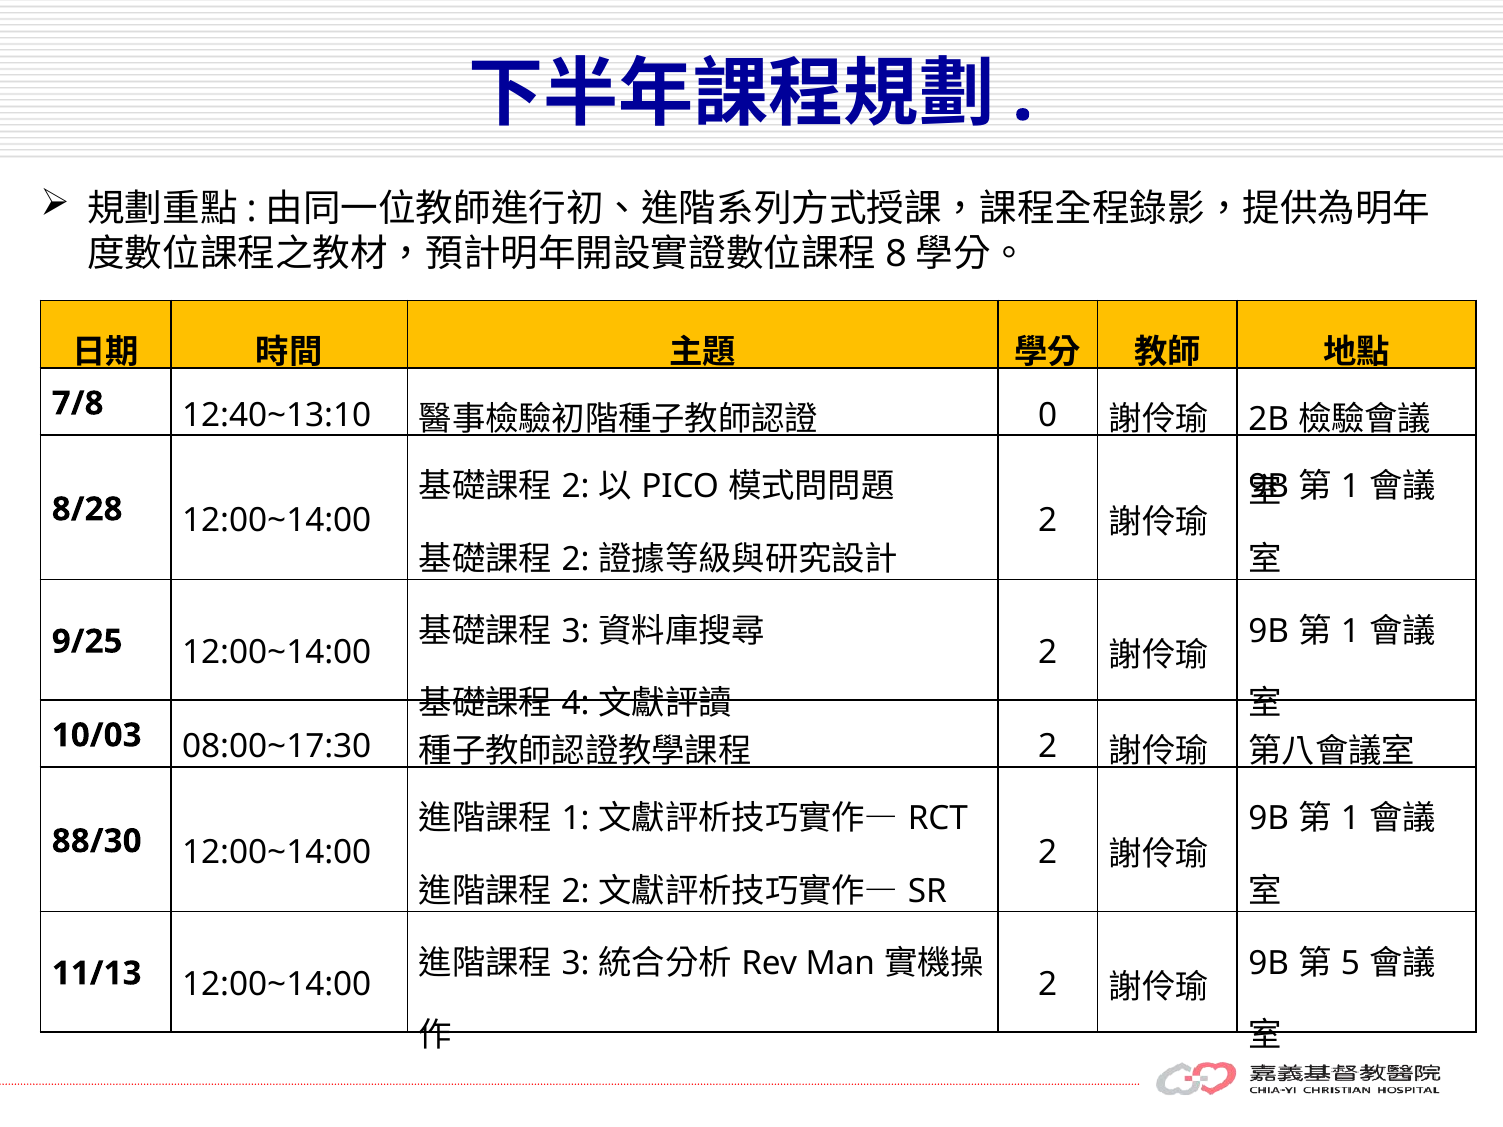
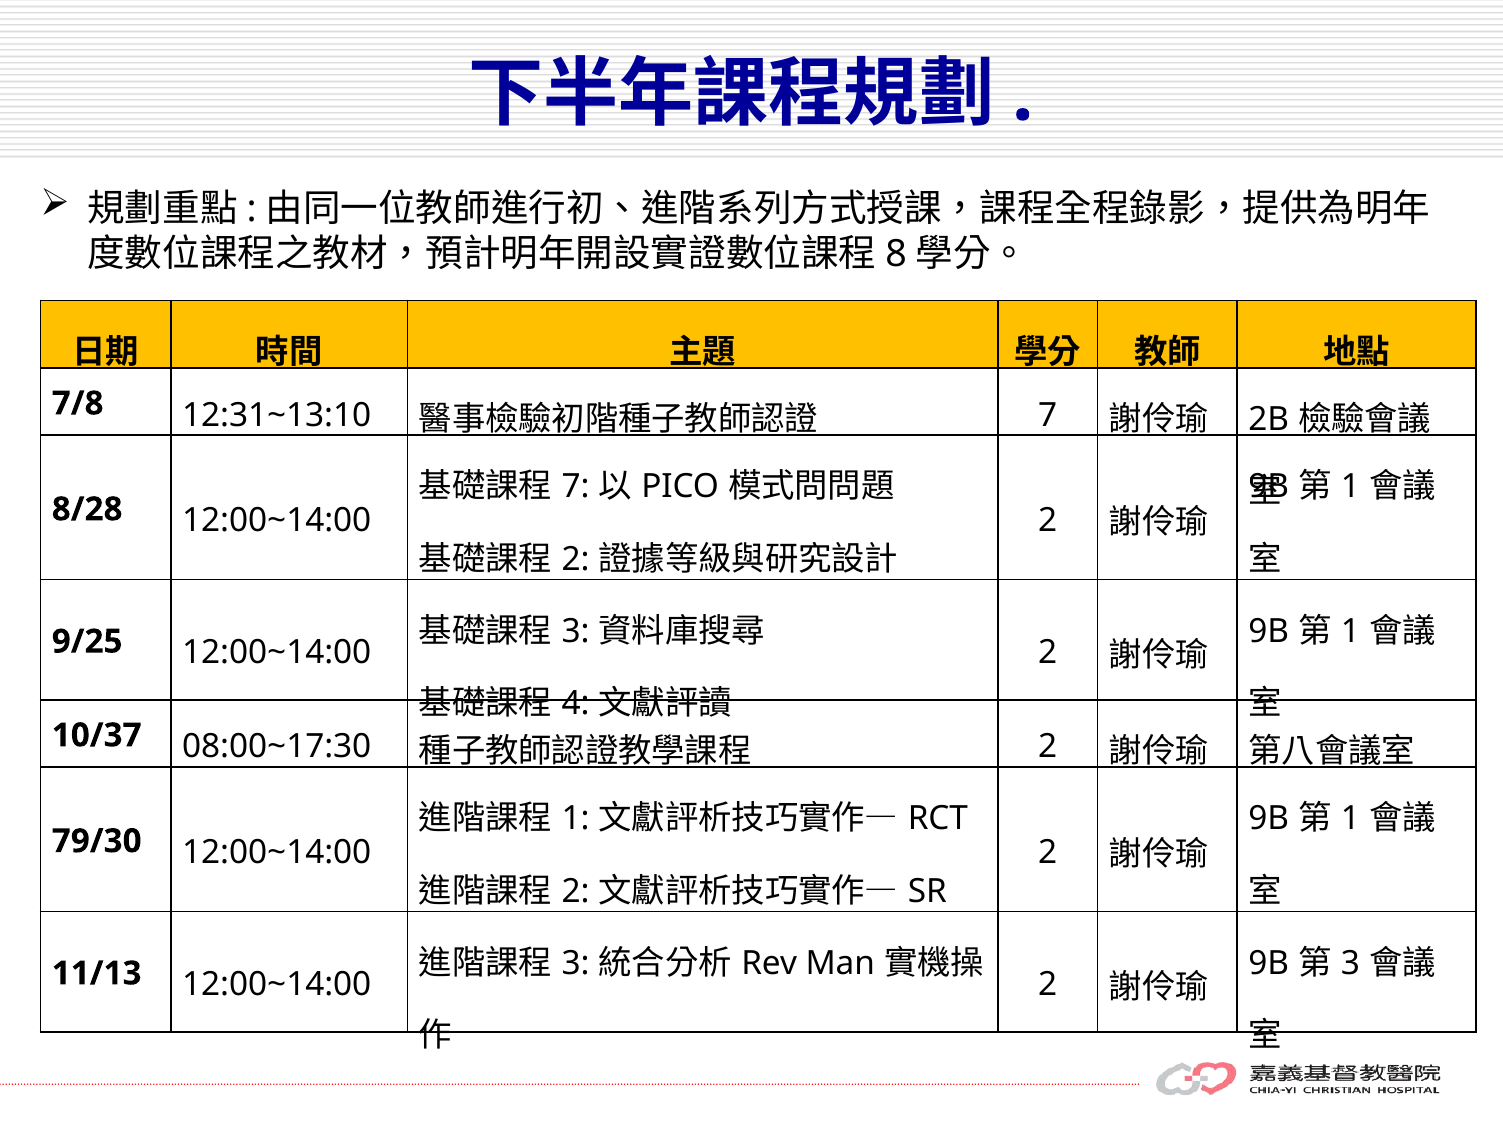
12:40~13:10: 12:40~13:10 -> 12:31~13:10
0 at (1048, 415): 0 -> 7
2 at (576, 487): 2 -> 7
10/03: 10/03 -> 10/37
88/30: 88/30 -> 79/30
5 at (1351, 963): 5 -> 3
